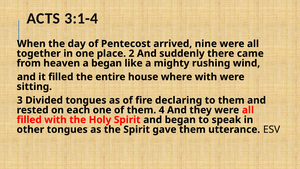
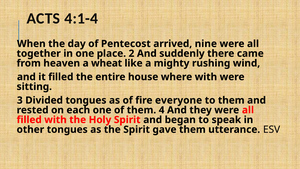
3:1-4: 3:1-4 -> 4:1-4
a began: began -> wheat
declaring: declaring -> everyone
